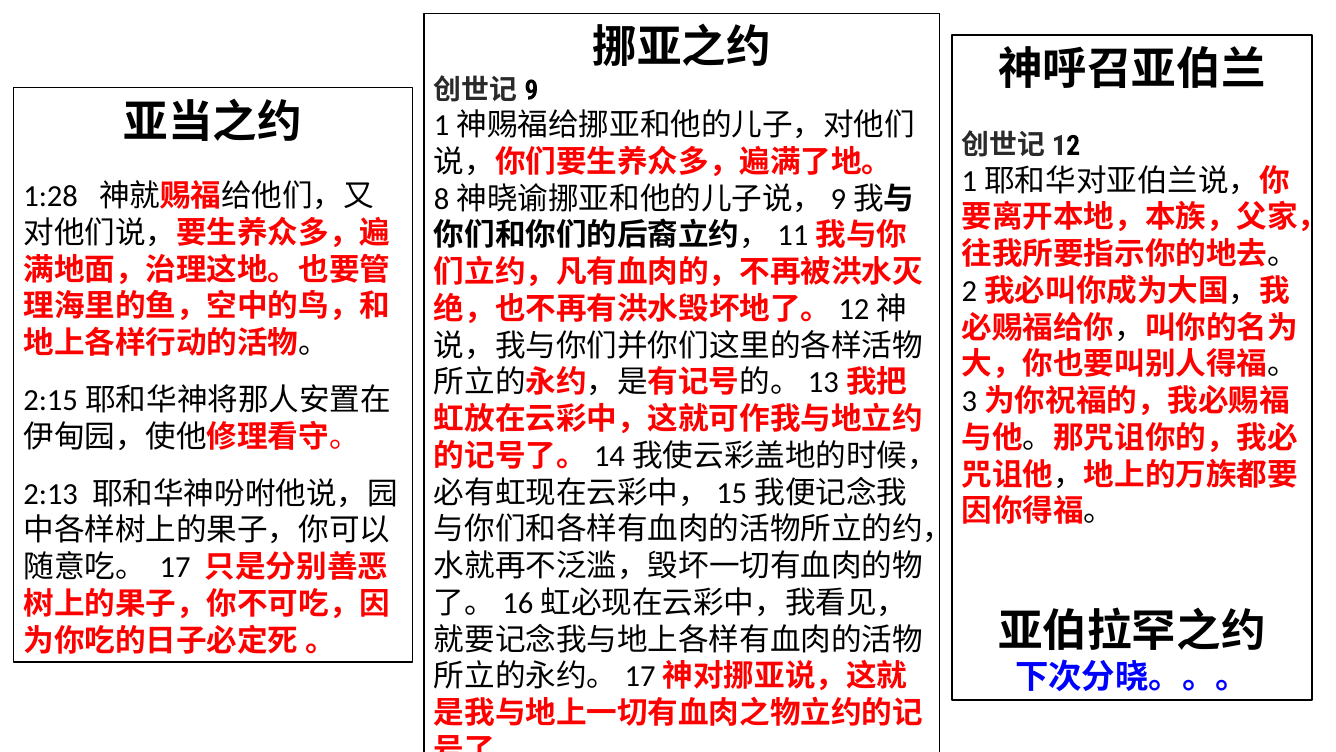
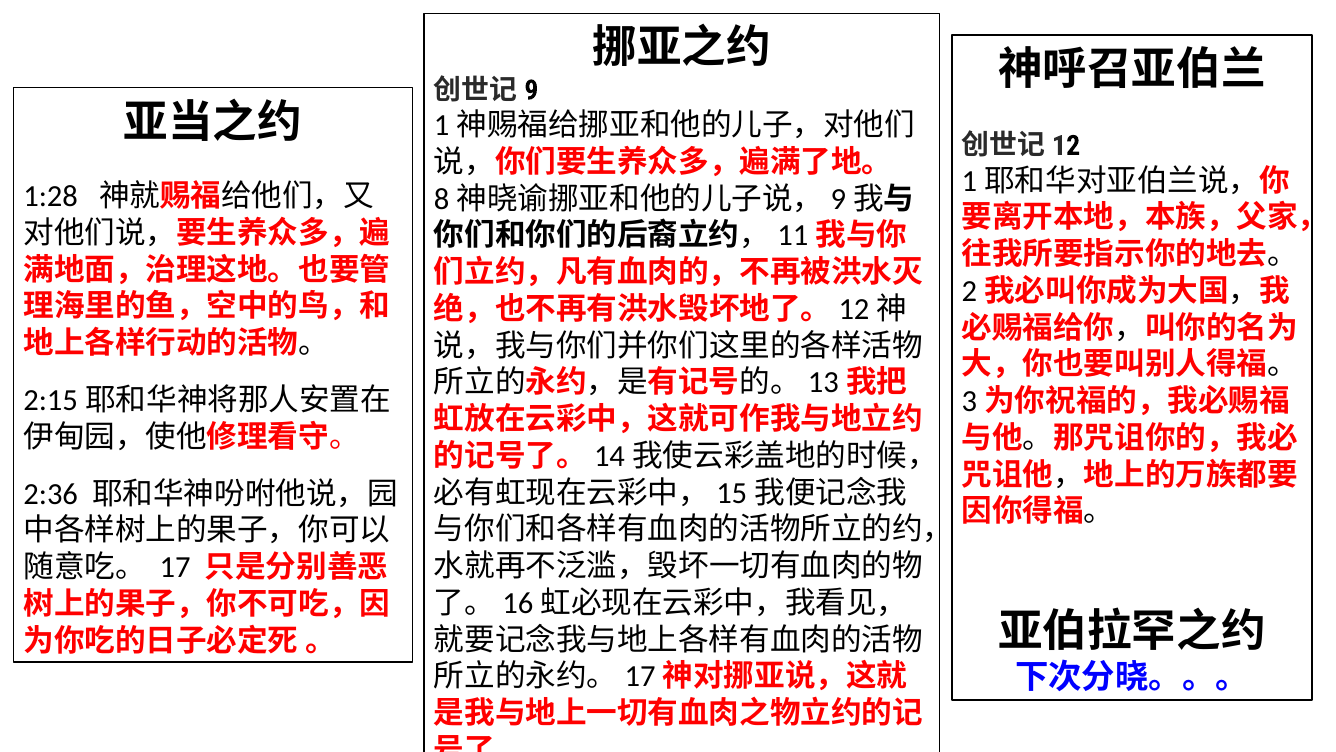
2:13: 2:13 -> 2:36
